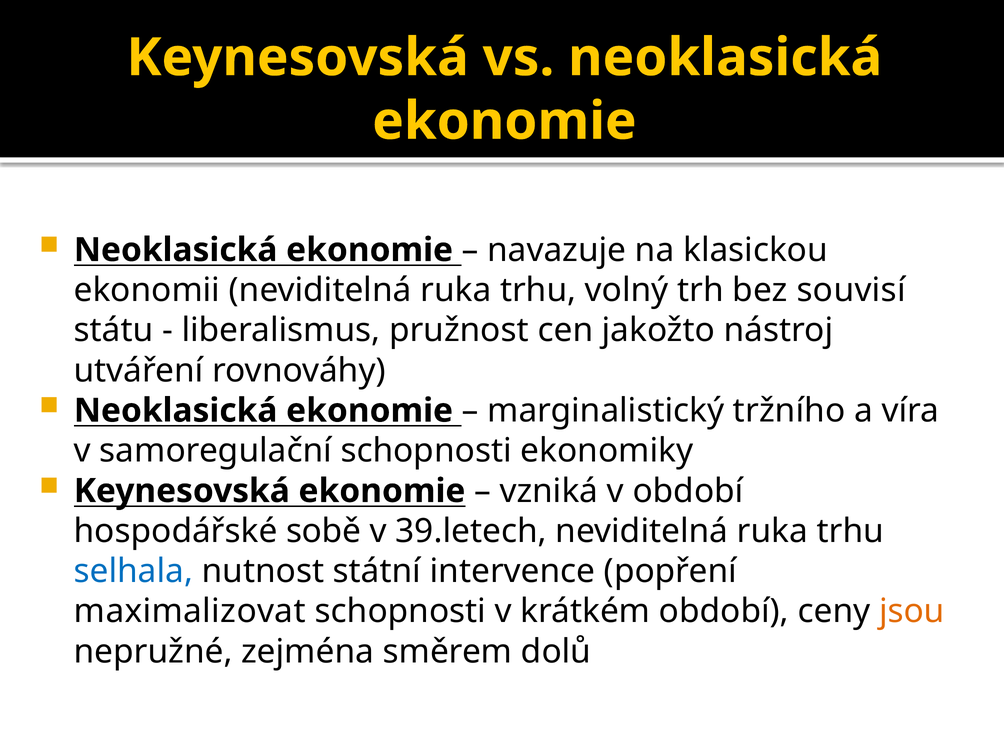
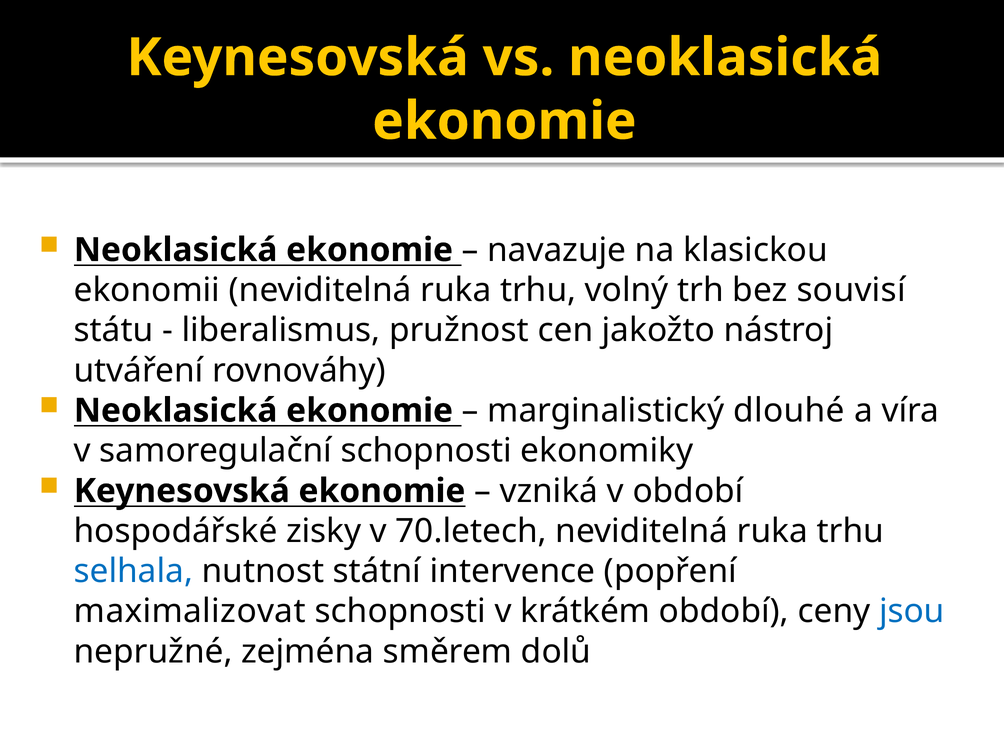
tržního: tržního -> dlouhé
sobě: sobě -> zisky
39.letech: 39.letech -> 70.letech
jsou colour: orange -> blue
